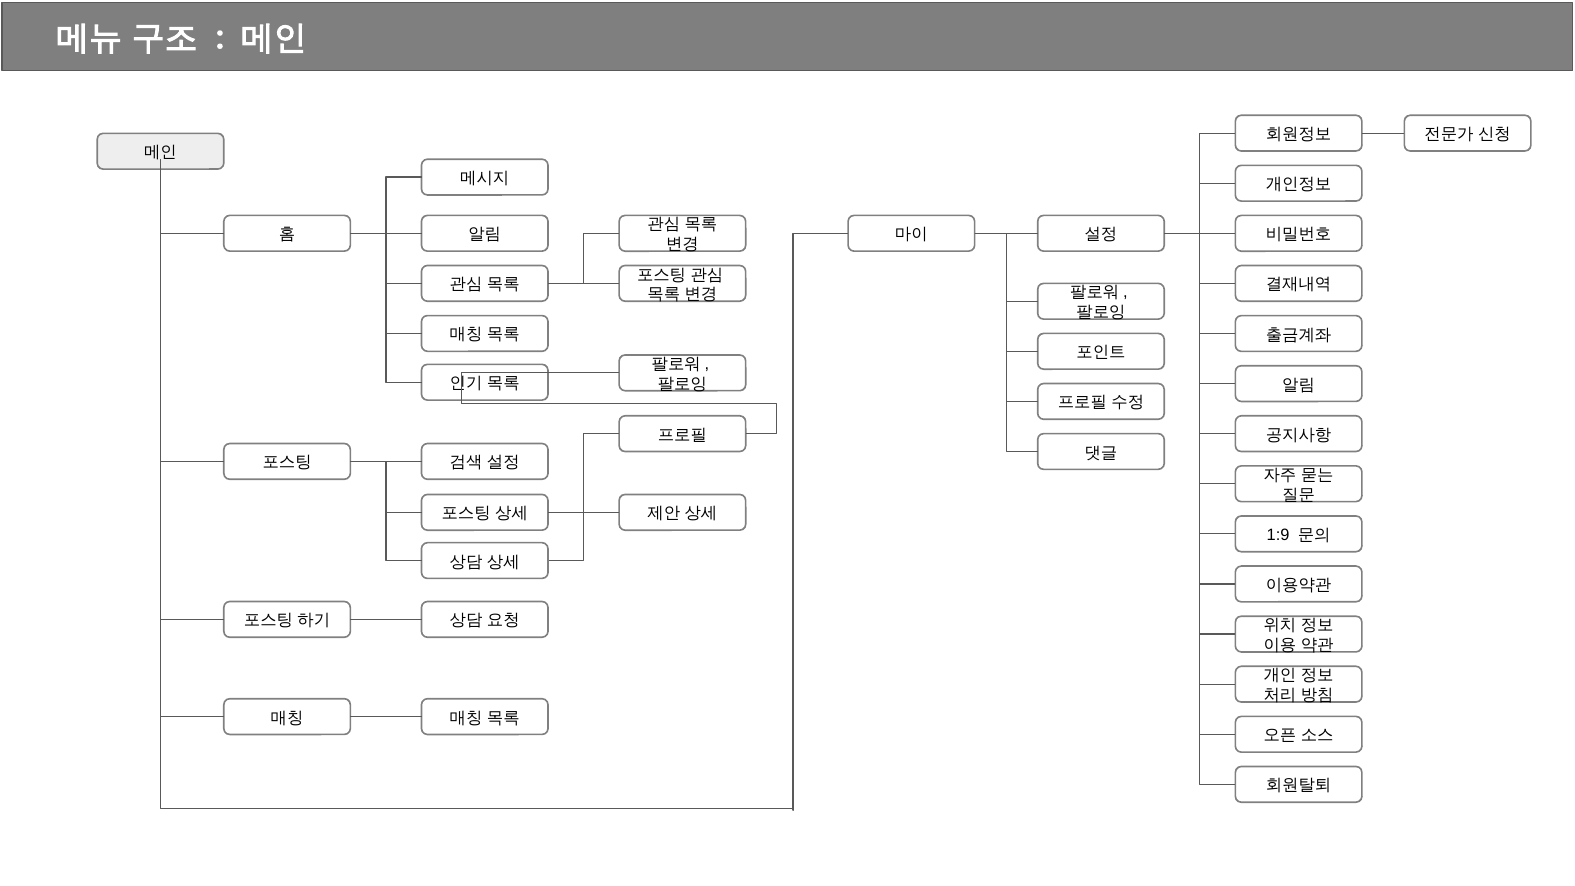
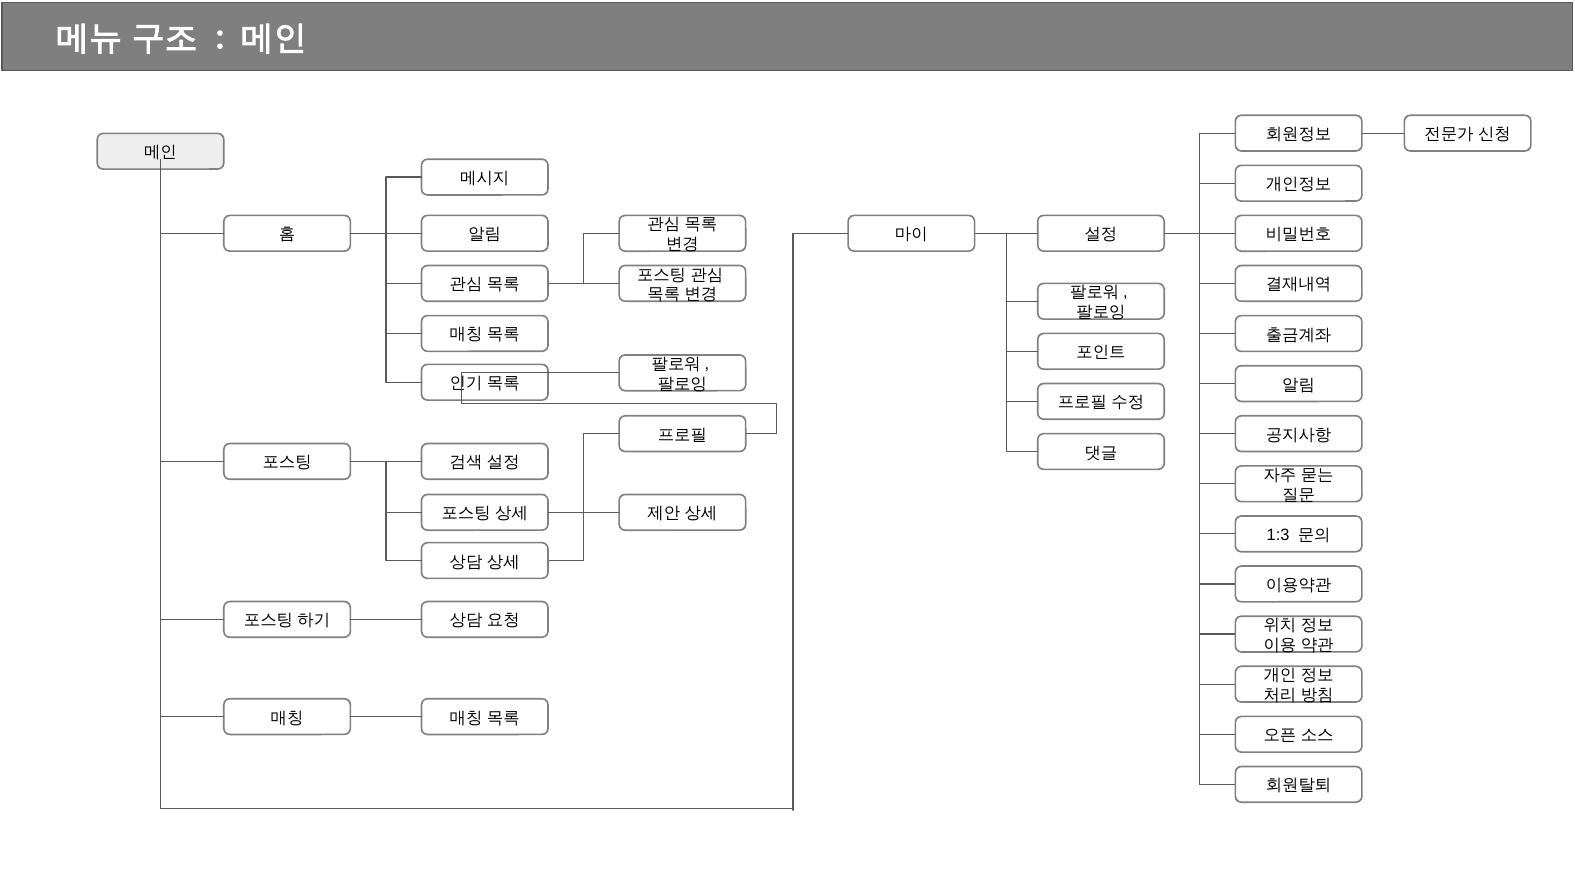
1:9: 1:9 -> 1:3
